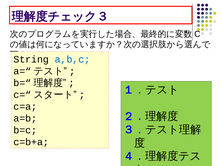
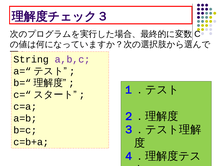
a,b,c colour: blue -> purple
